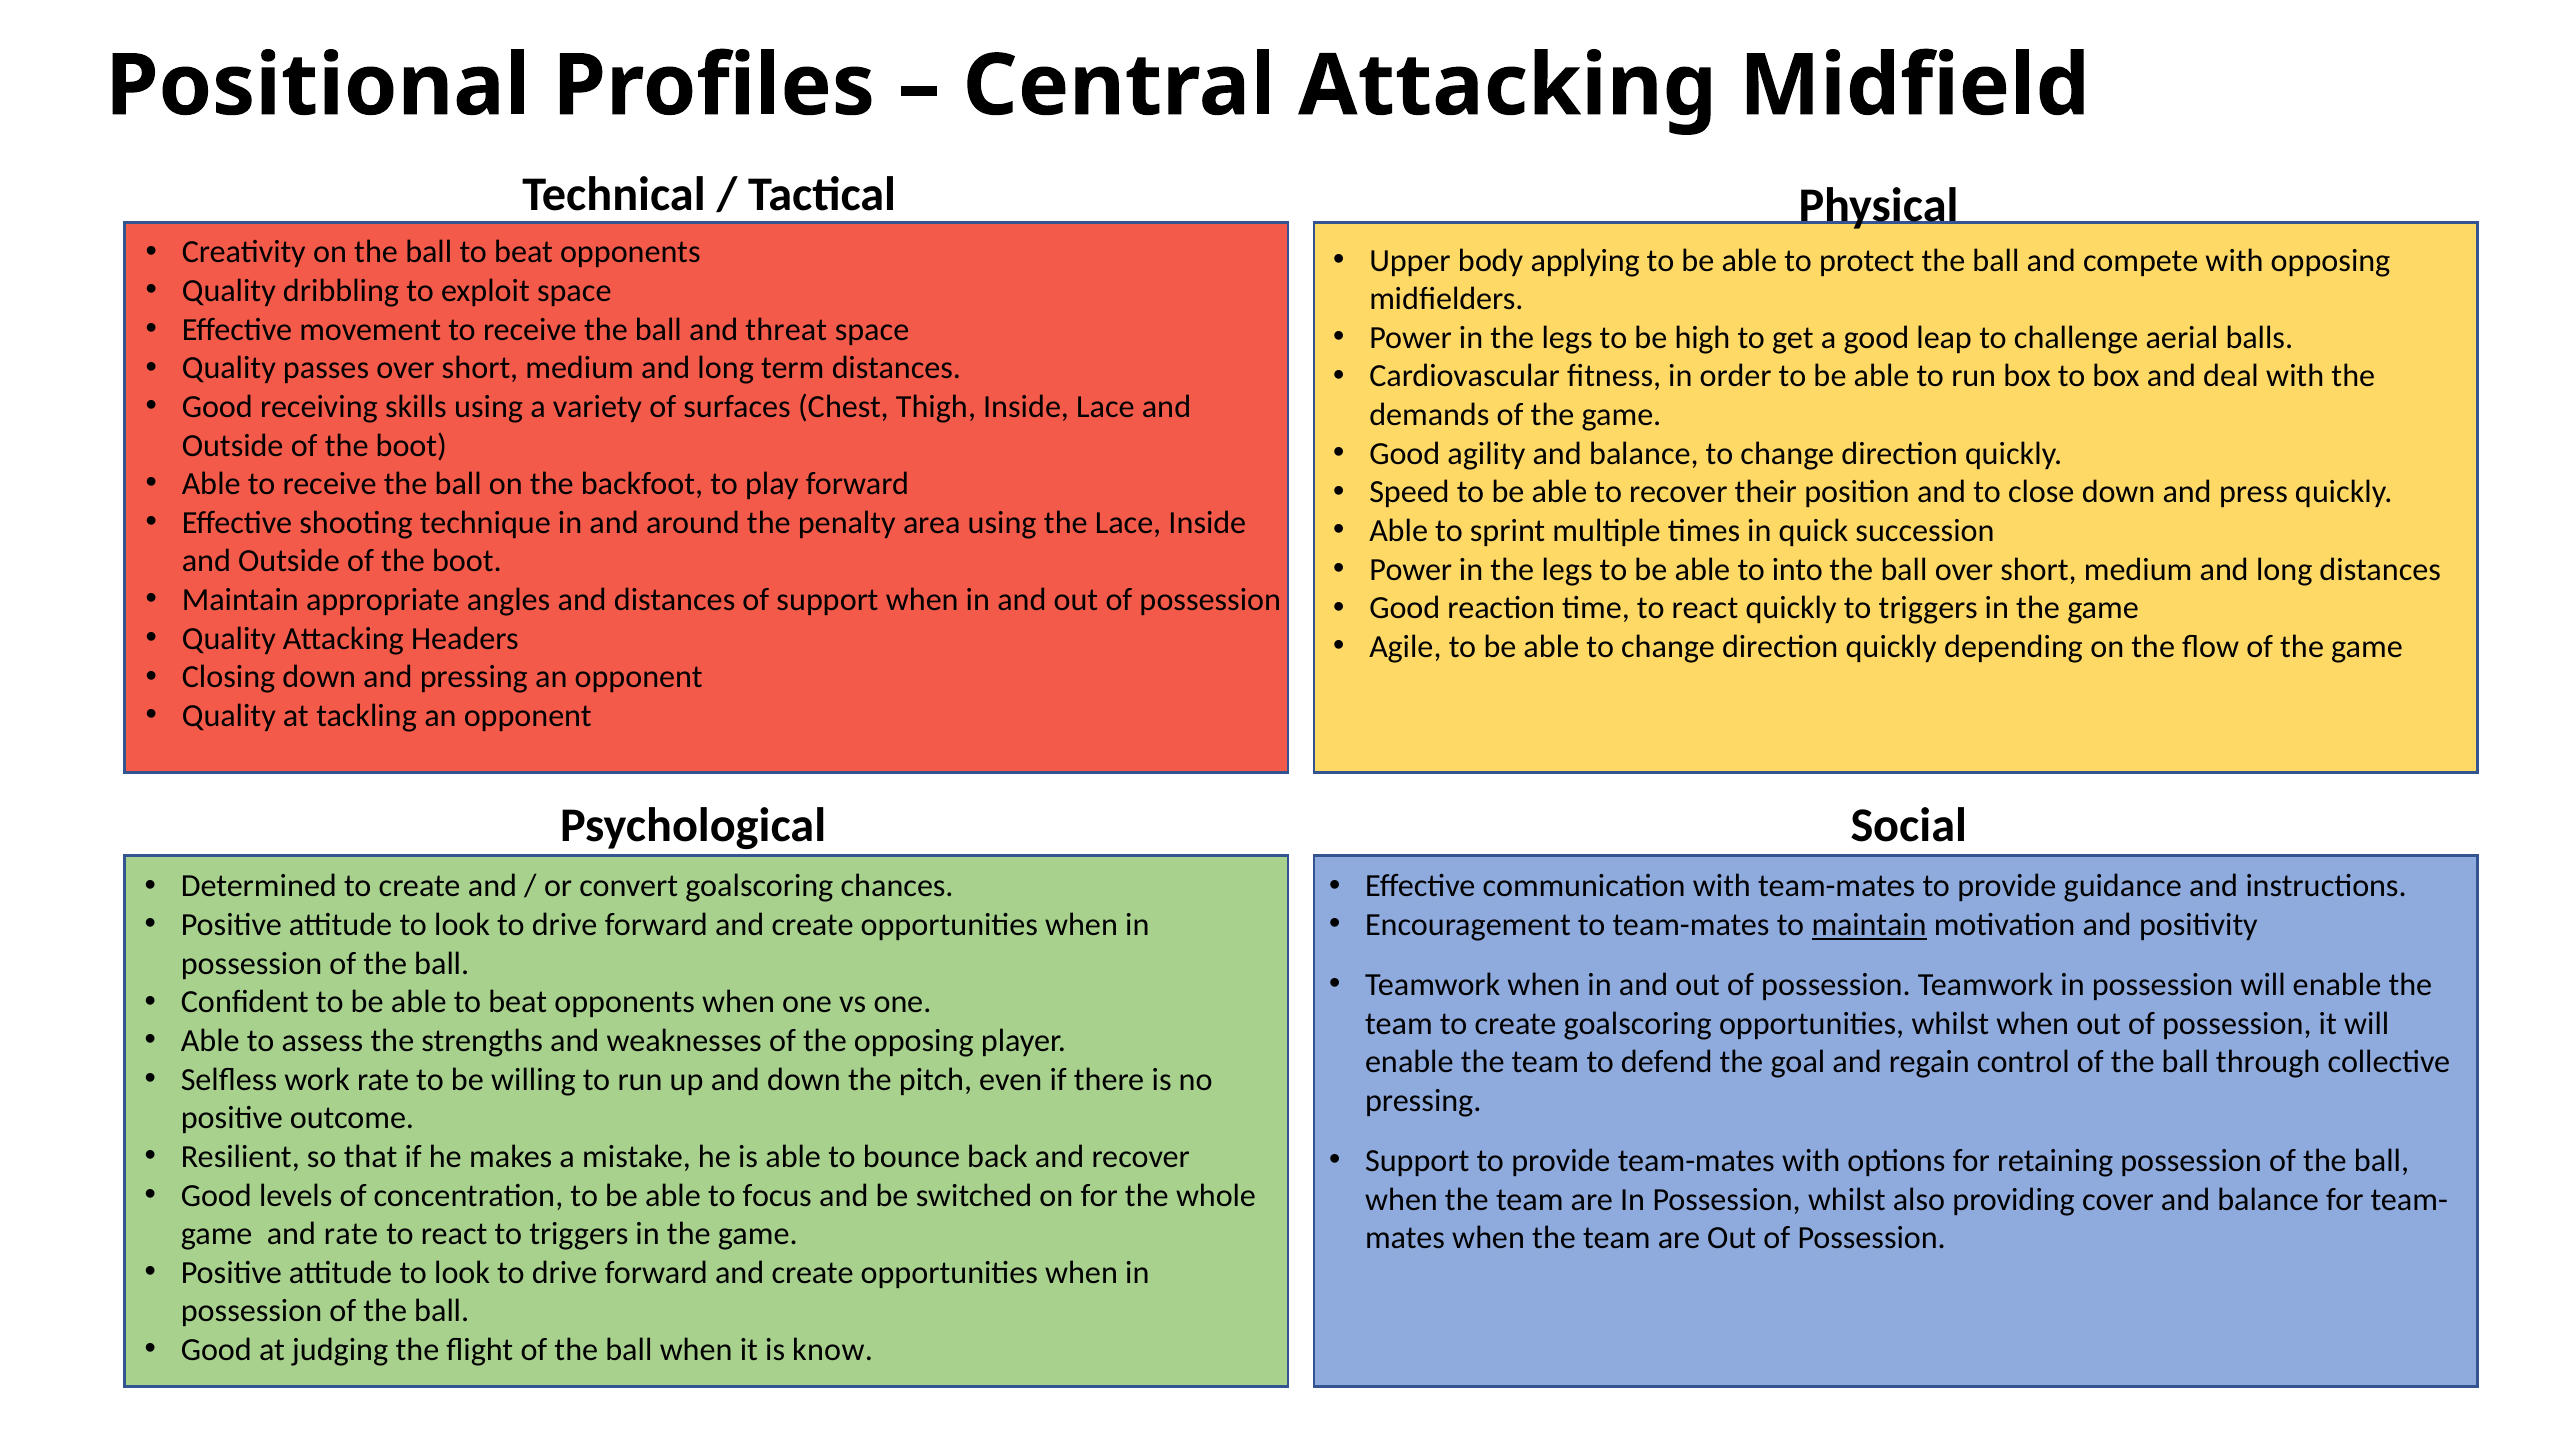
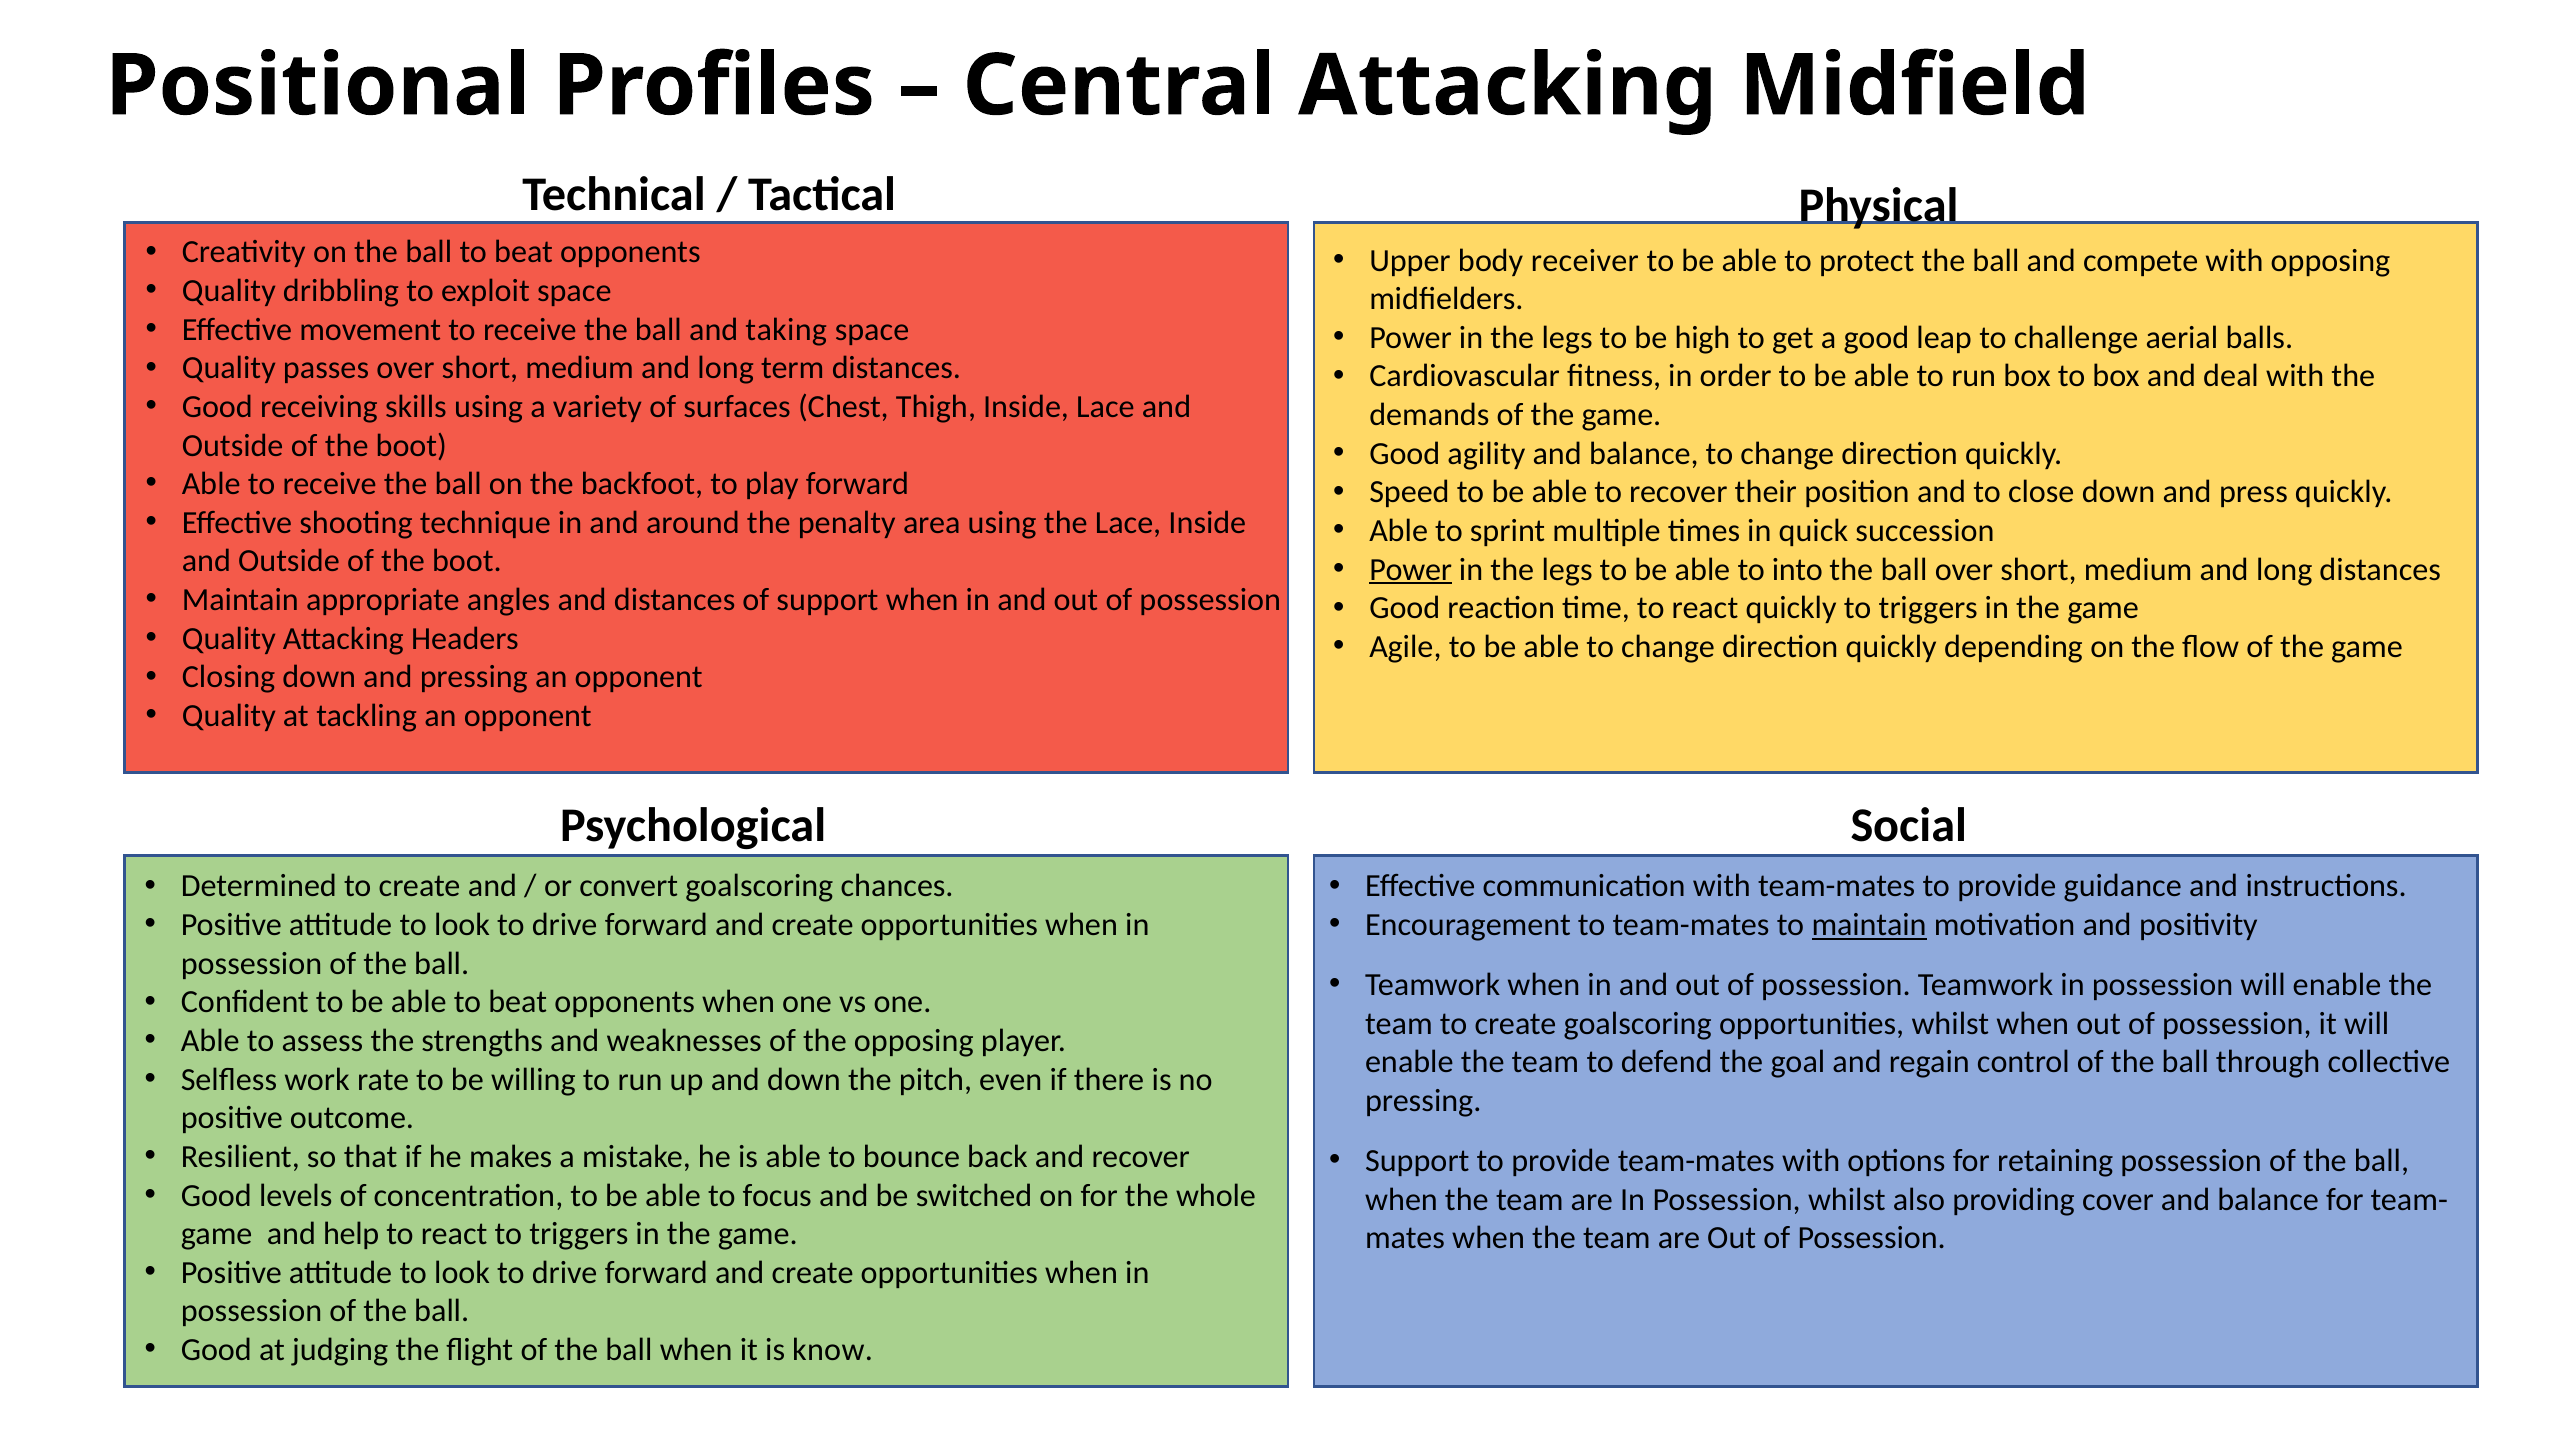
applying: applying -> receiver
threat: threat -> taking
Power at (1411, 570) underline: none -> present
and rate: rate -> help
